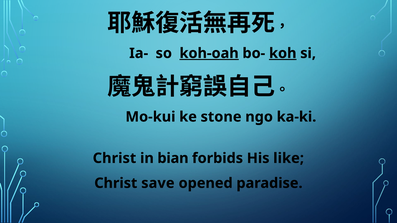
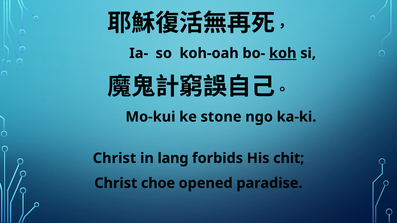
koh-oah underline: present -> none
bian: bian -> lang
like: like -> chit
save: save -> choe
